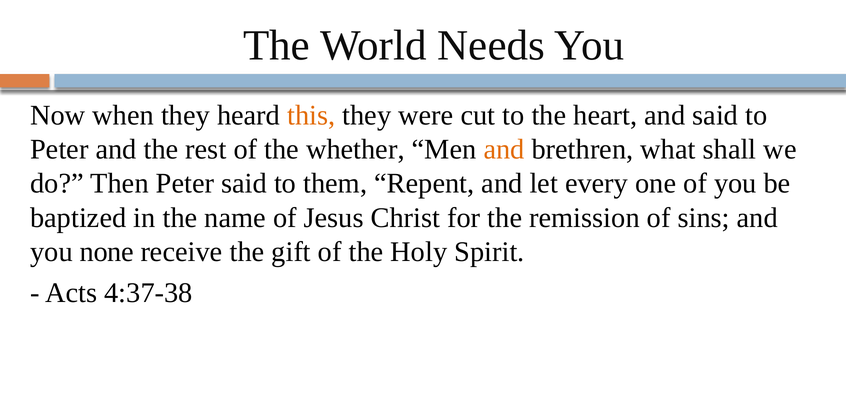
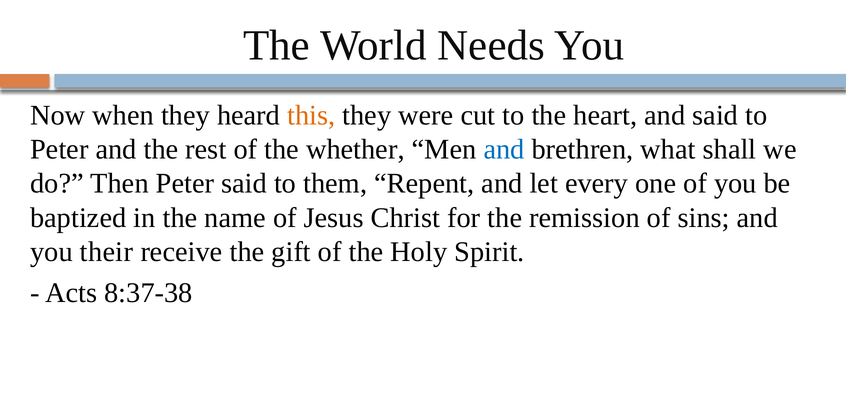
and at (504, 149) colour: orange -> blue
none: none -> their
4:37-38: 4:37-38 -> 8:37-38
